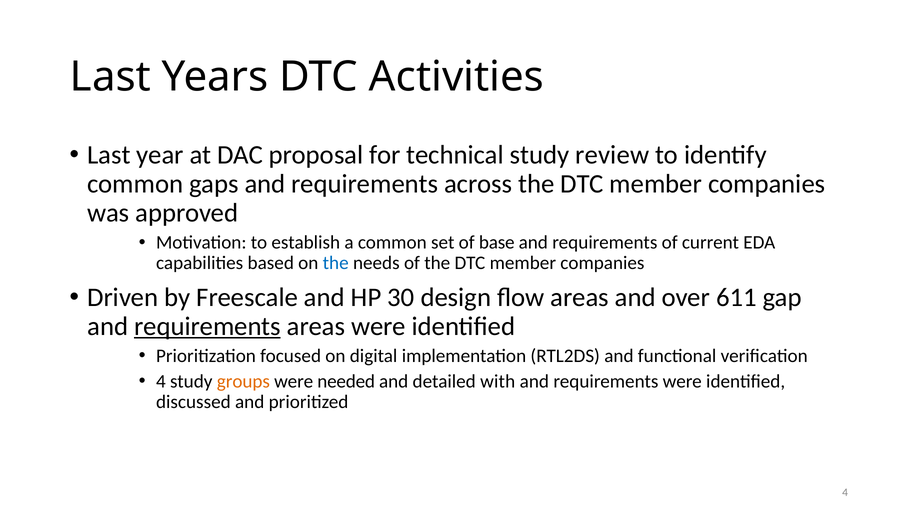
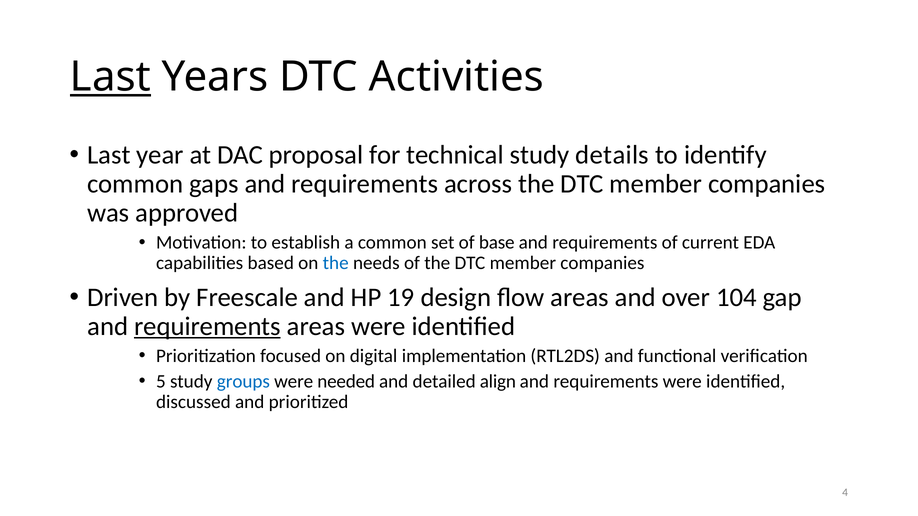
Last at (110, 77) underline: none -> present
review: review -> details
30: 30 -> 19
611: 611 -> 104
4 at (161, 382): 4 -> 5
groups colour: orange -> blue
with: with -> align
